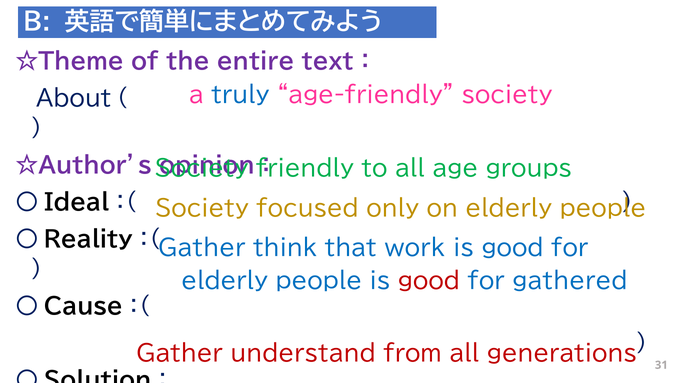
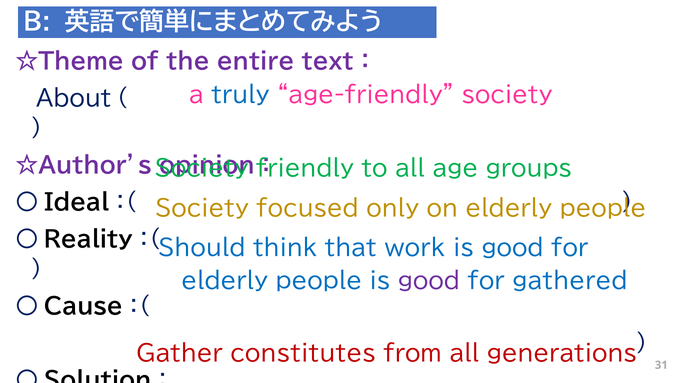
Gather at (202, 248): Gather -> Should
good at (429, 281) colour: red -> purple
understand: understand -> constitutes
